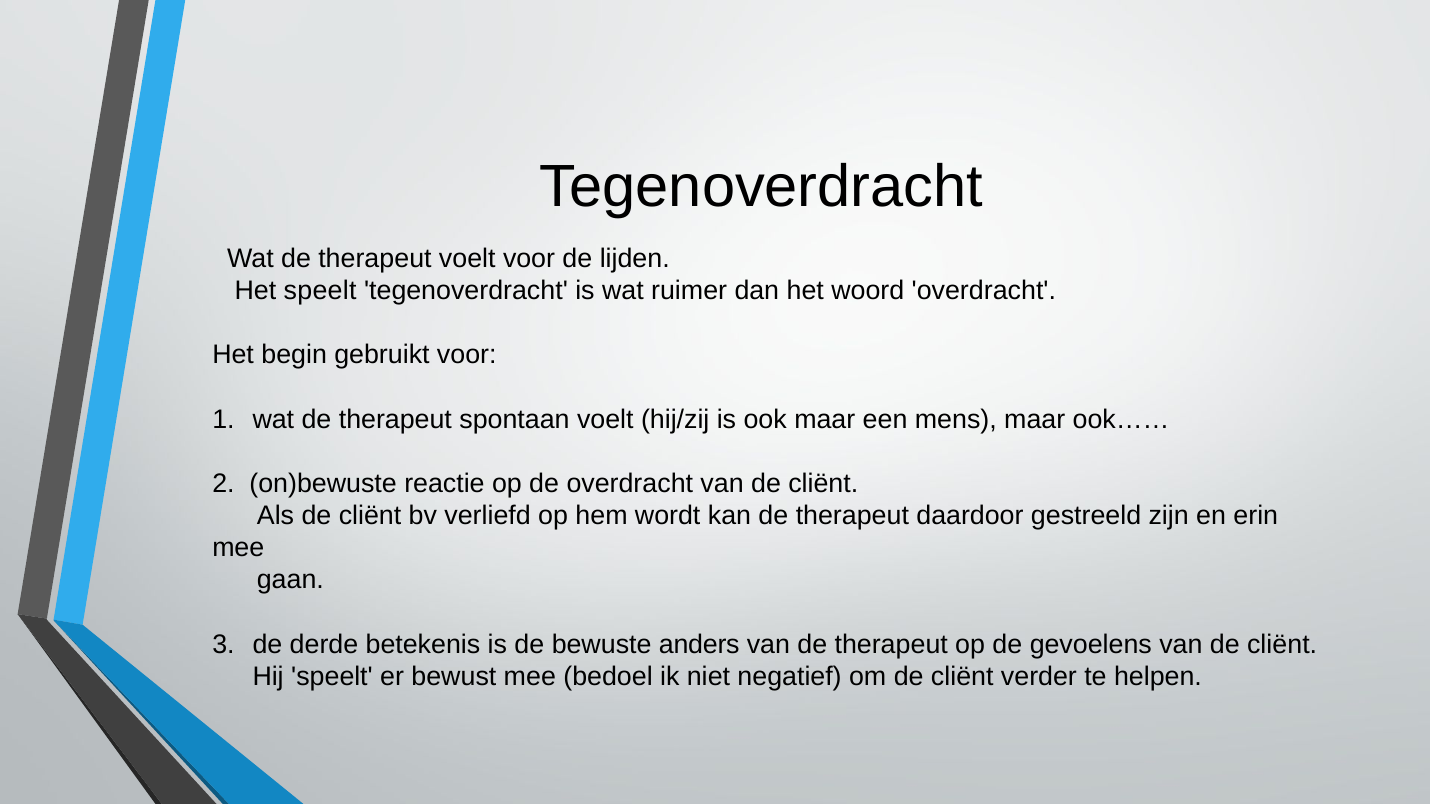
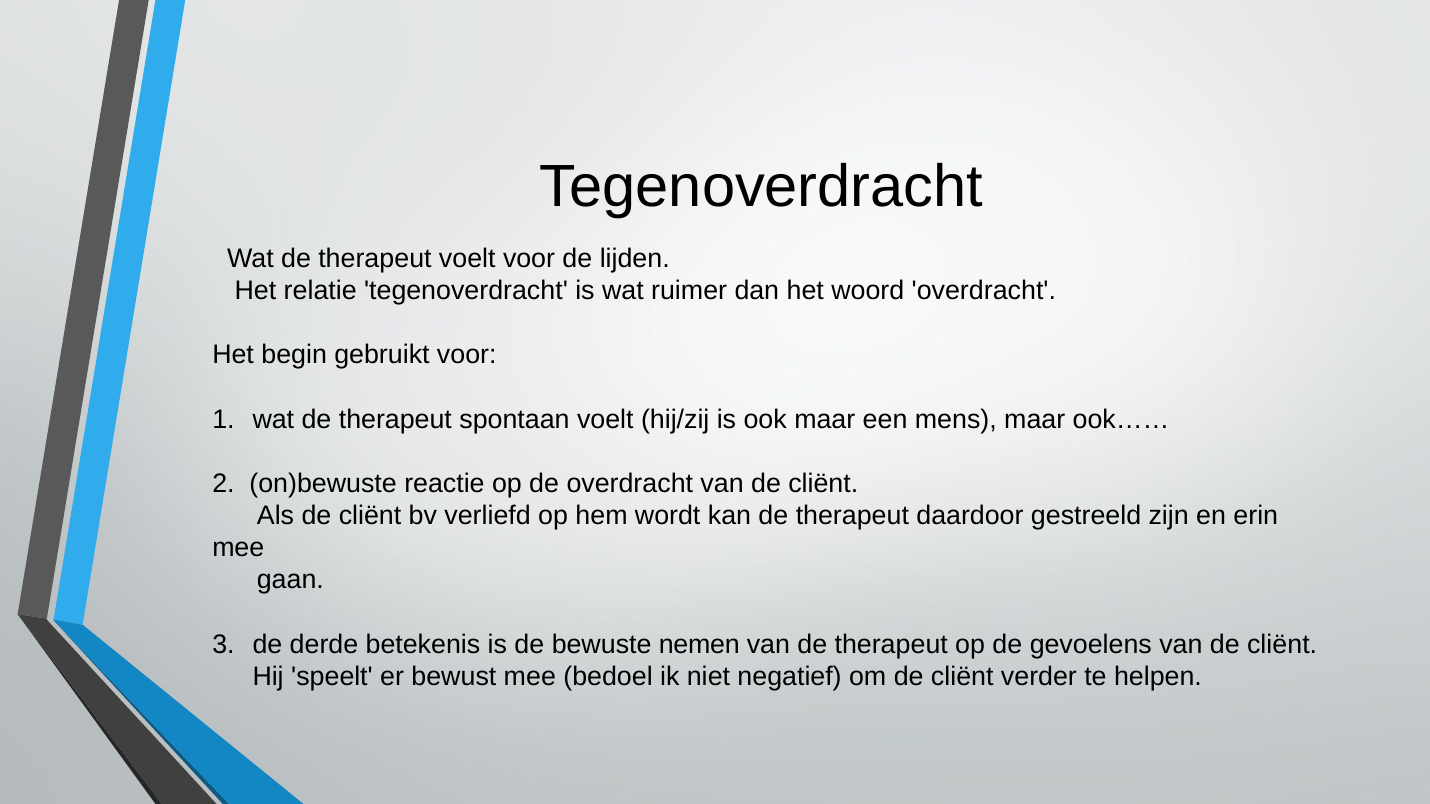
Het speelt: speelt -> relatie
anders: anders -> nemen
